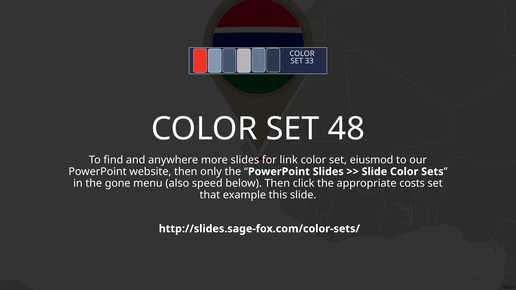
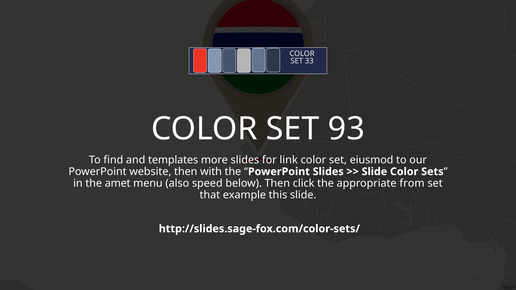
48: 48 -> 93
anywhere: anywhere -> templates
only: only -> with
gone: gone -> amet
costs: costs -> from
